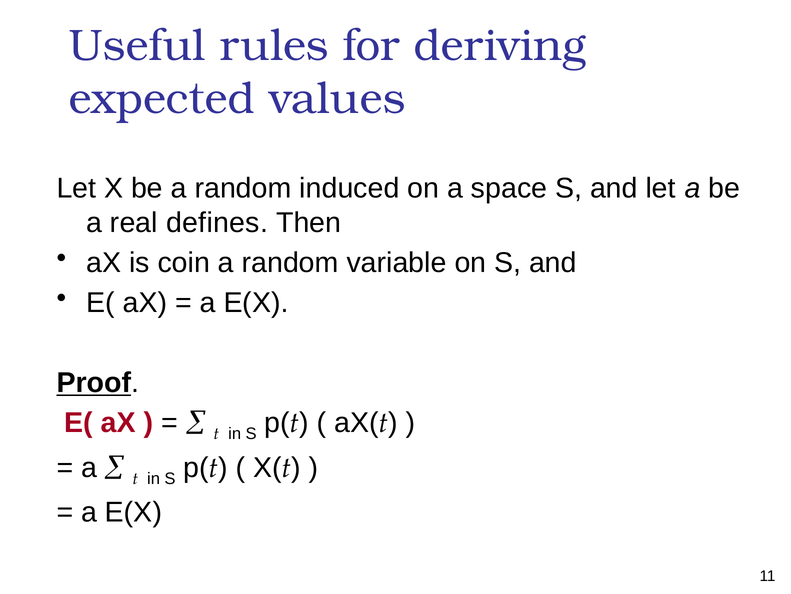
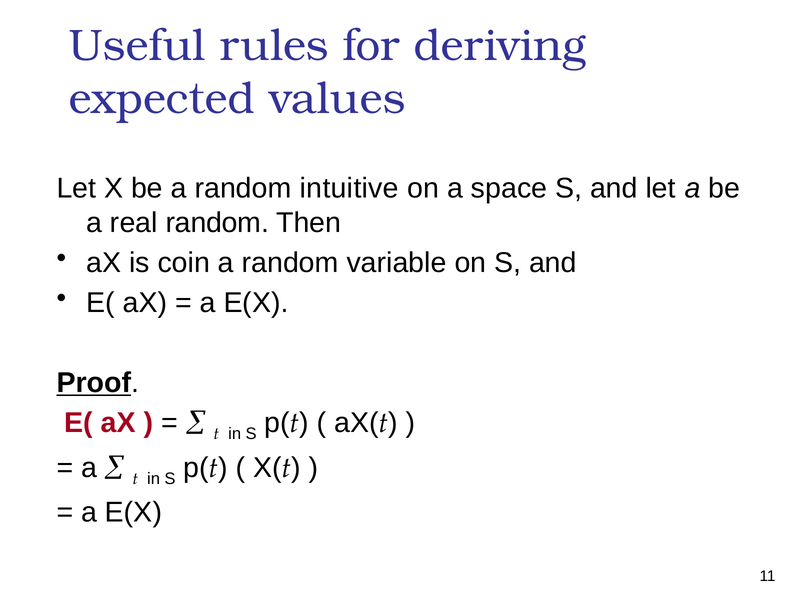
induced: induced -> intuitive
real defines: defines -> random
